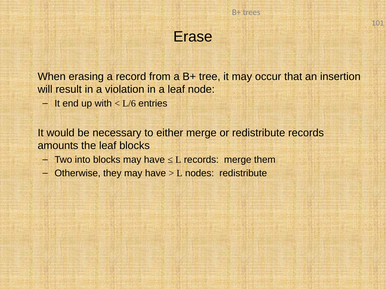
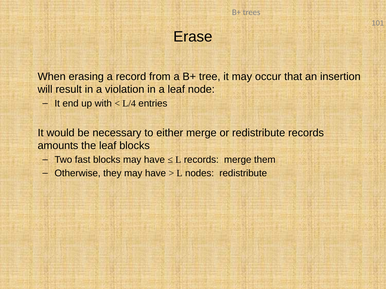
L/6: L/6 -> L/4
into: into -> fast
